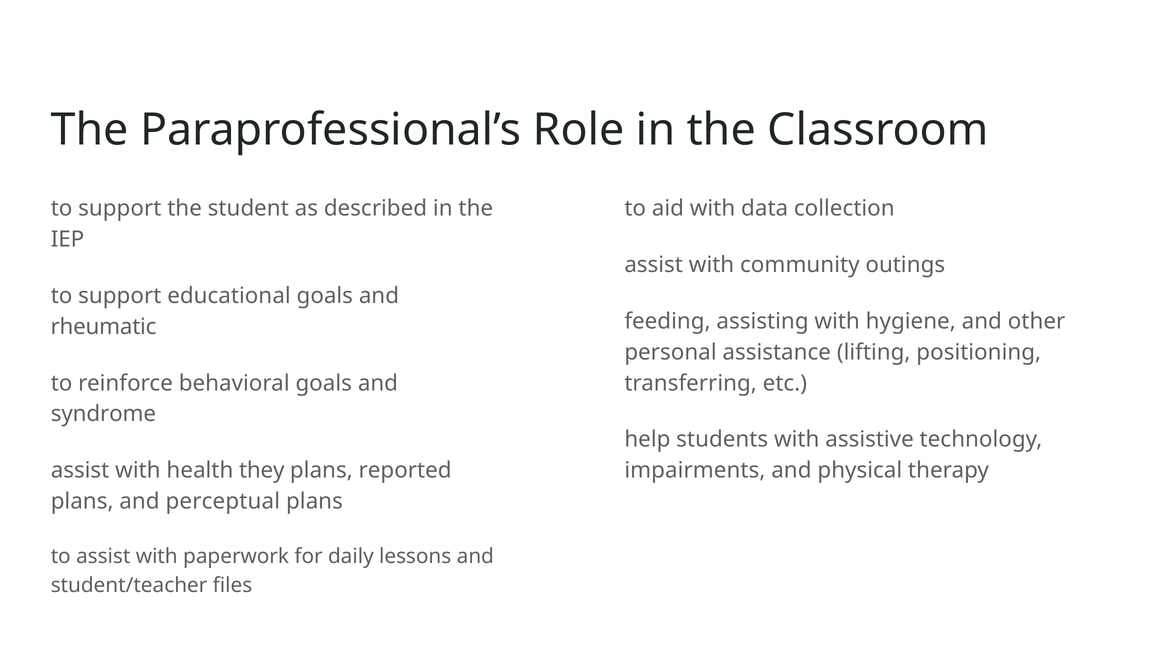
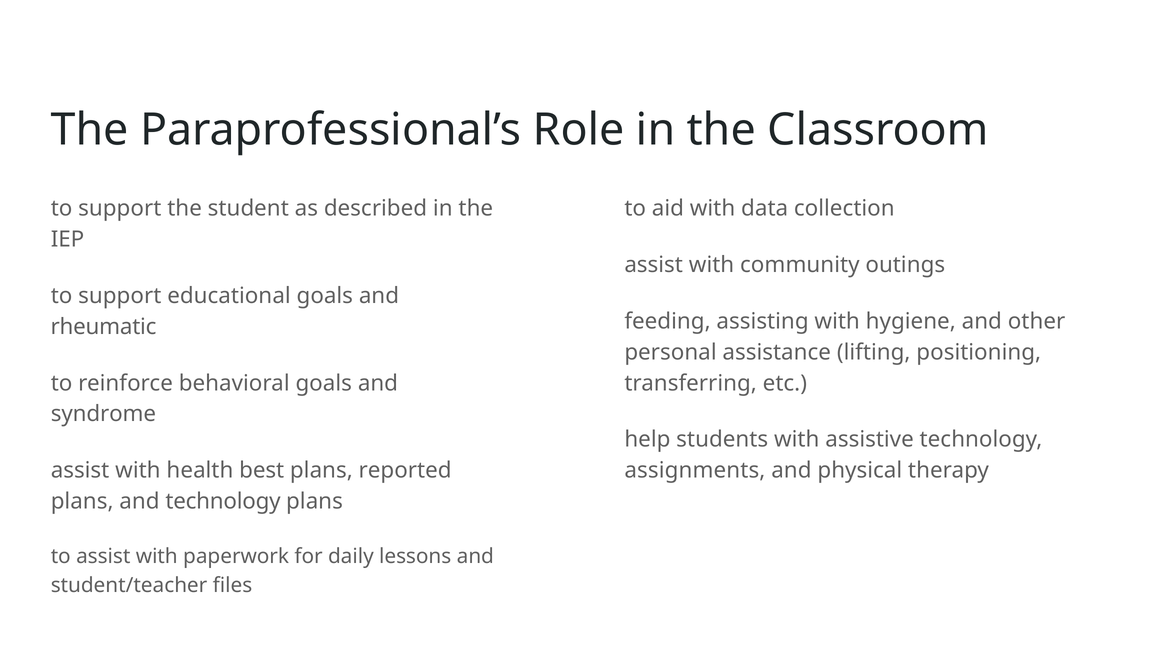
they: they -> best
impairments: impairments -> assignments
and perceptual: perceptual -> technology
